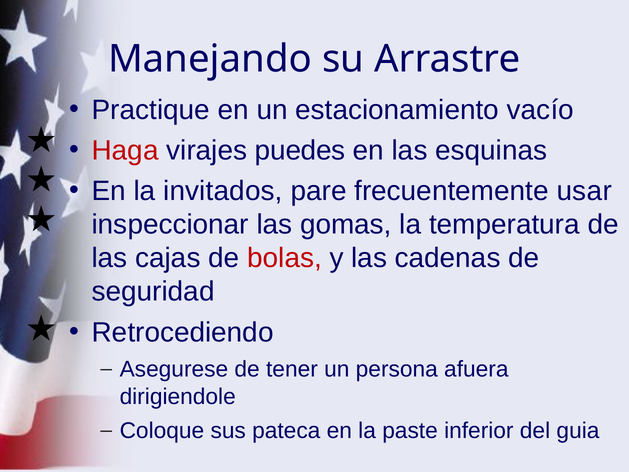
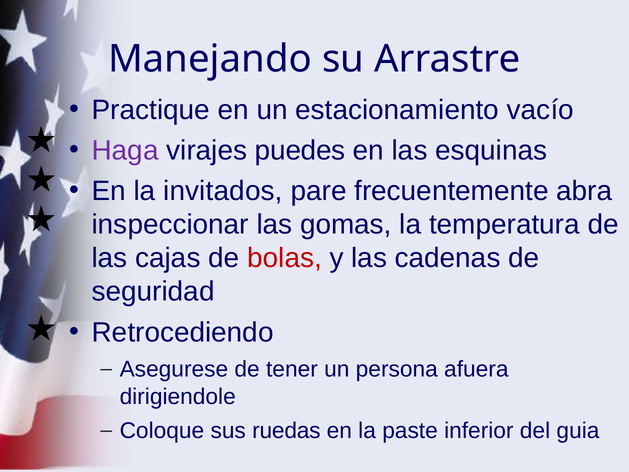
Haga colour: red -> purple
usar: usar -> abra
pateca: pateca -> ruedas
